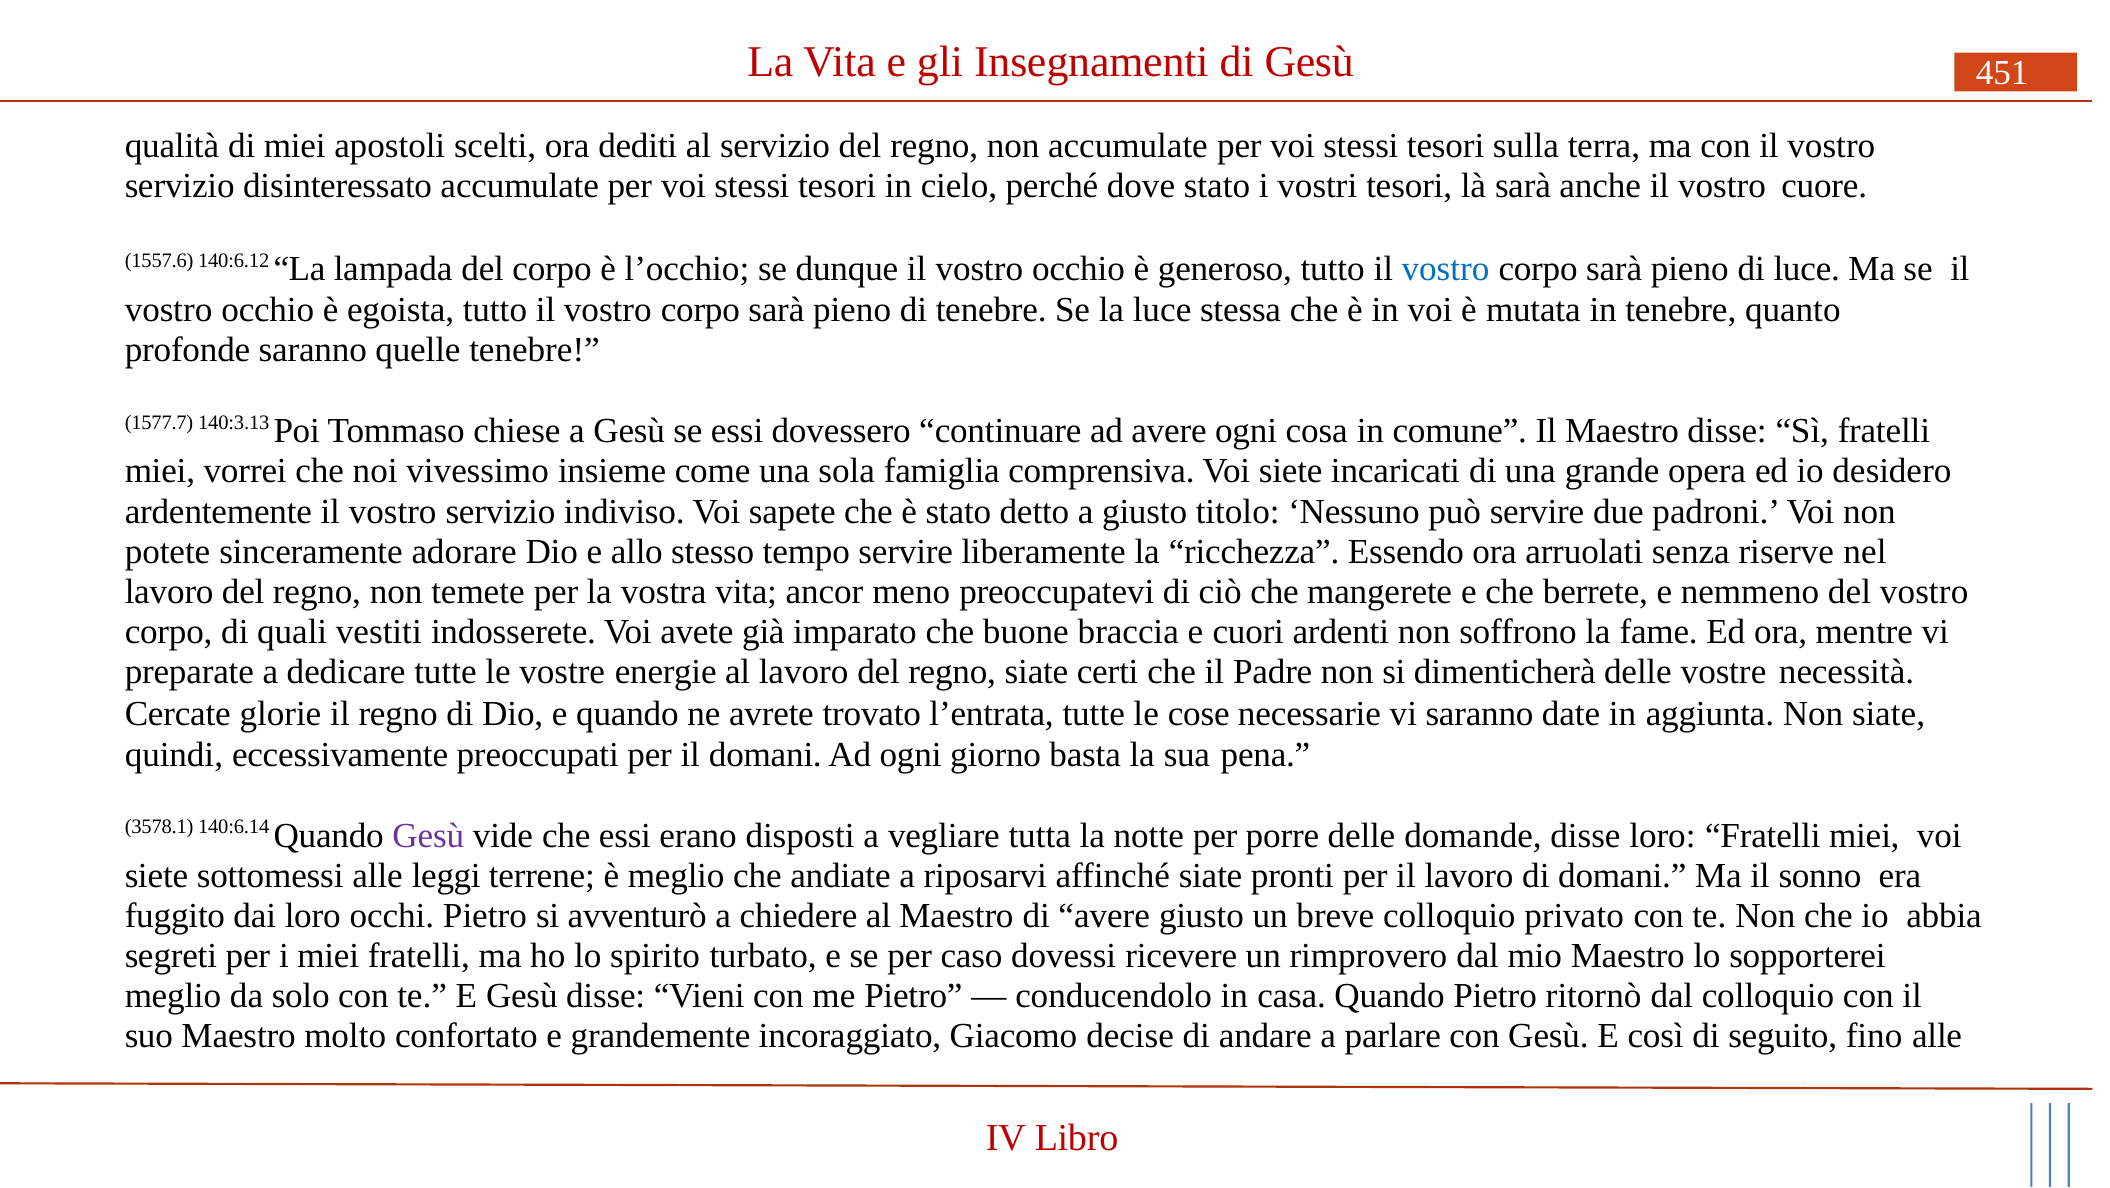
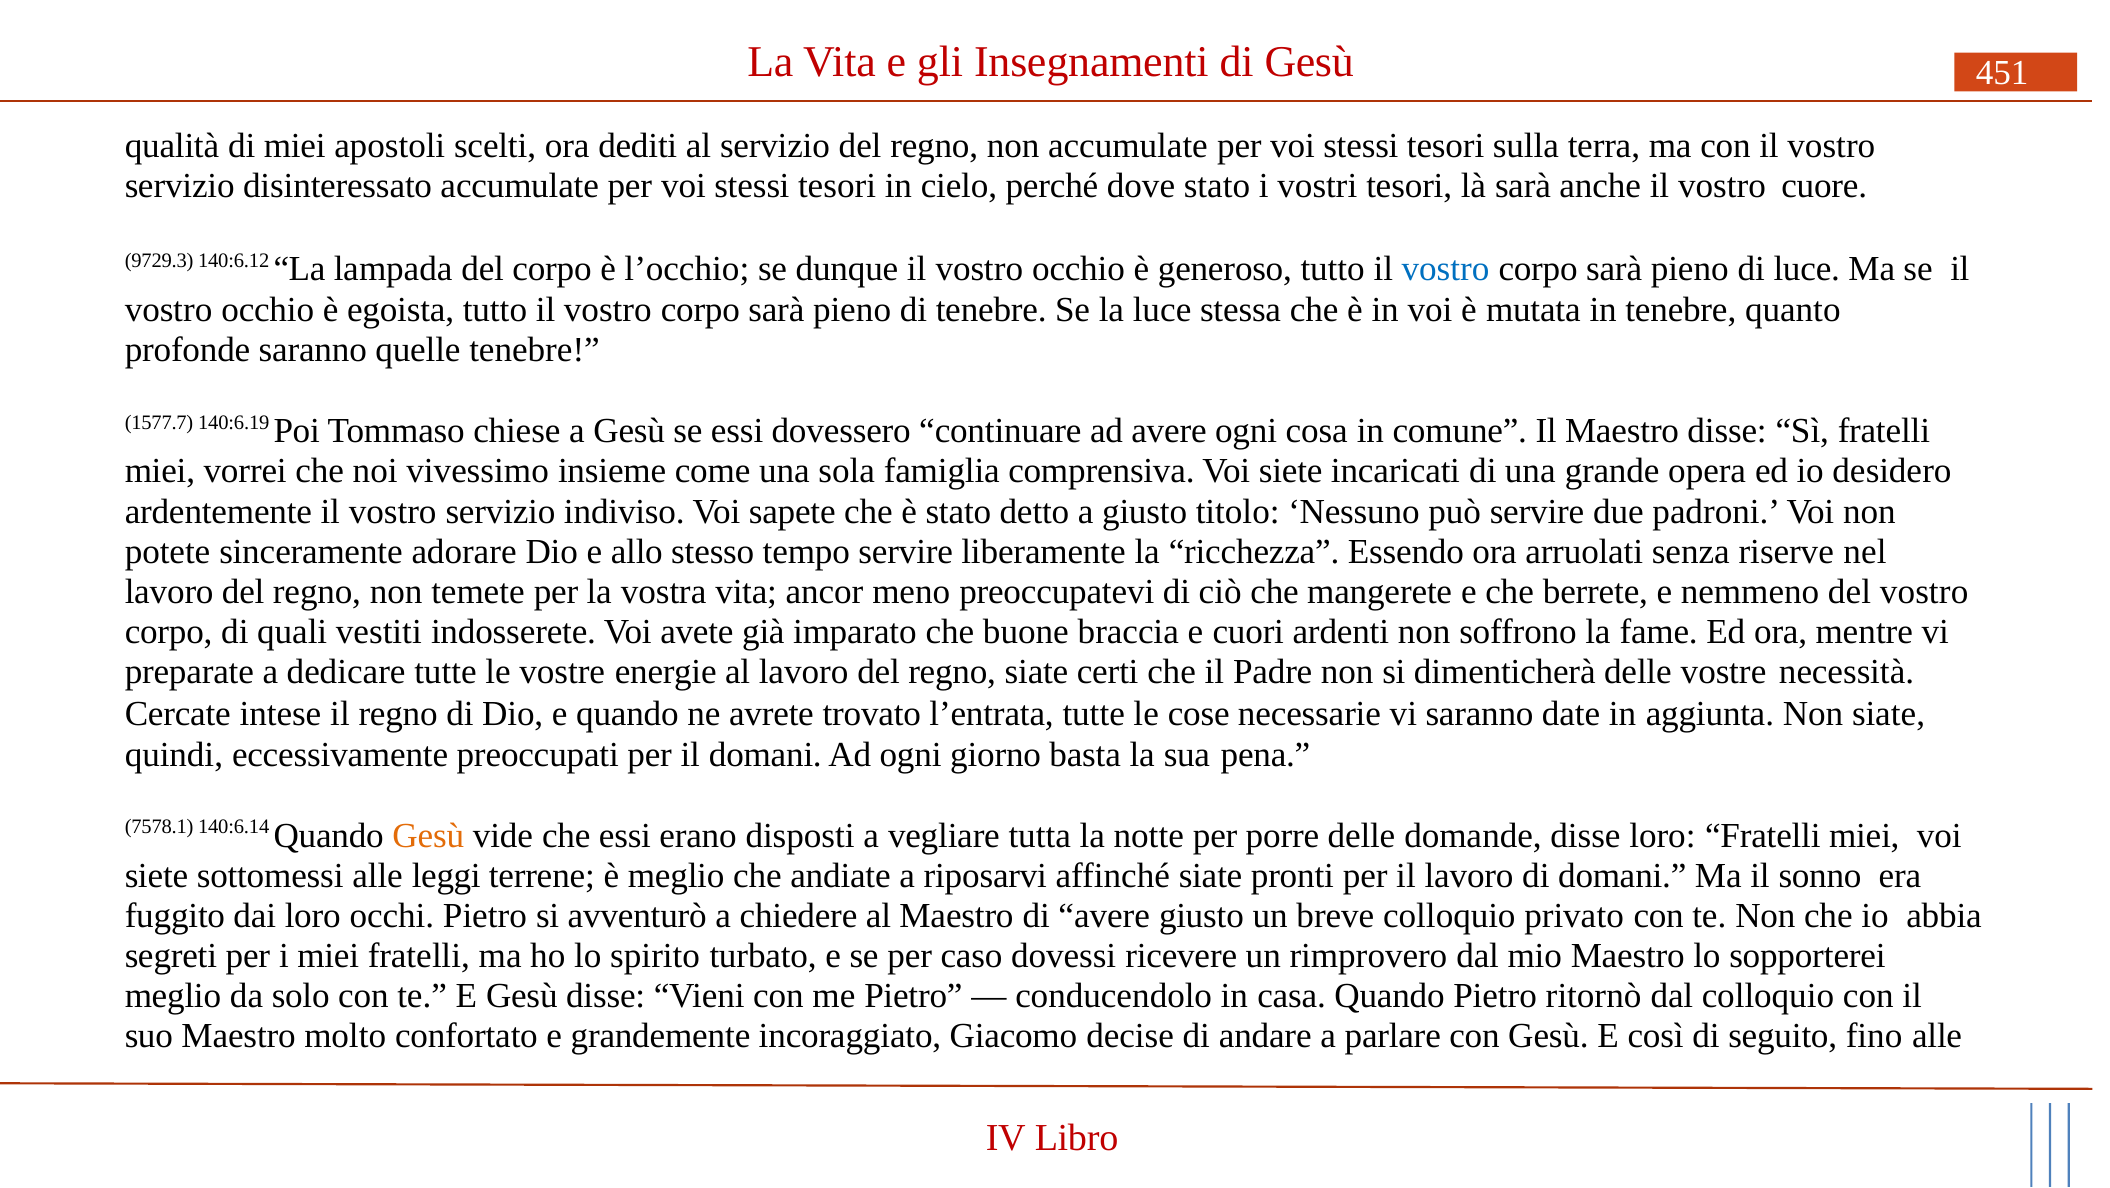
1557.6: 1557.6 -> 9729.3
140:3.13: 140:3.13 -> 140:6.19
glorie: glorie -> intese
3578.1: 3578.1 -> 7578.1
Gesù at (428, 836) colour: purple -> orange
